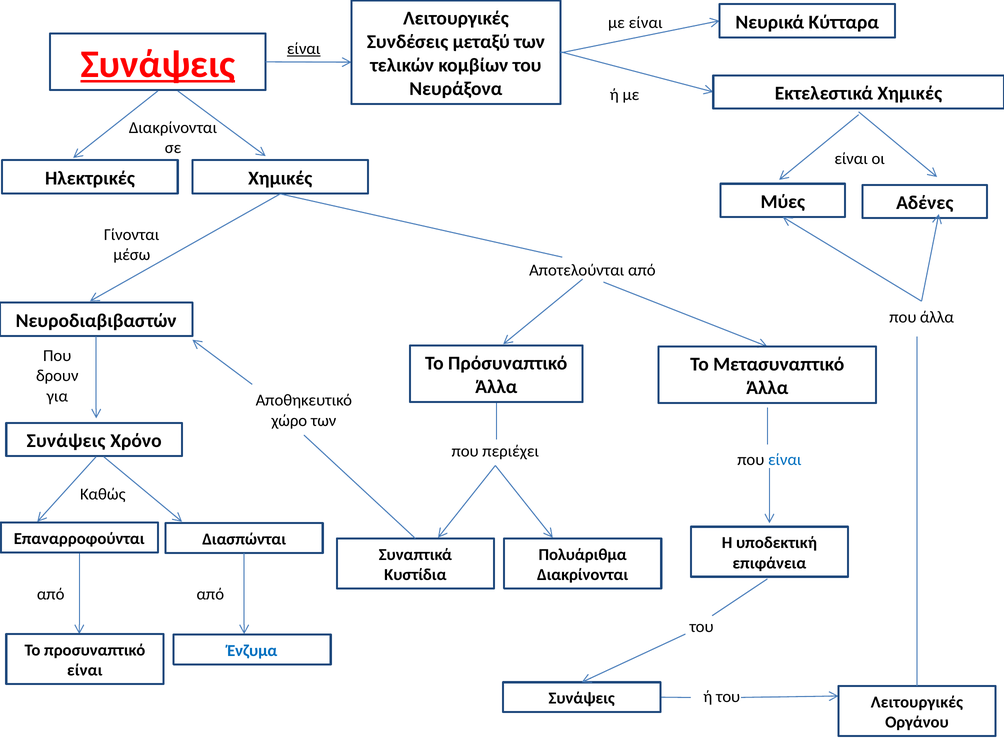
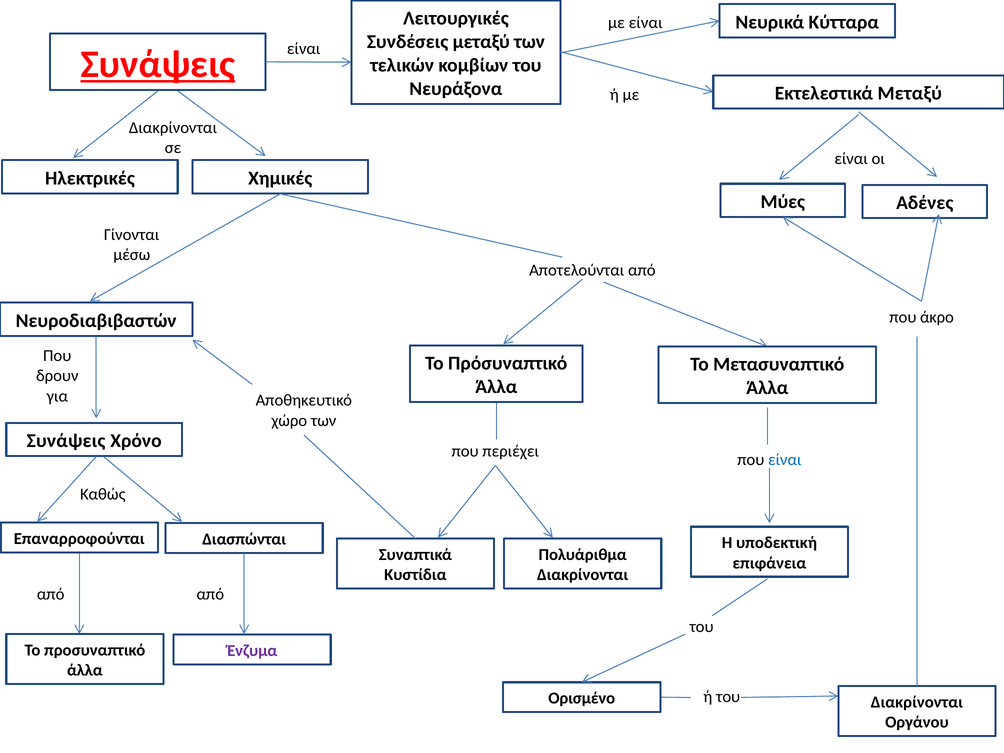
είναι at (304, 49) underline: present -> none
Εκτελεστικά Χημικές: Χημικές -> Μεταξύ
που άλλα: άλλα -> άκρο
Ένζυμα colour: blue -> purple
είναι at (85, 670): είναι -> άλλα
Συνάψεις at (582, 698): Συνάψεις -> Ορισμένο
του Λειτουργικές: Λειτουργικές -> Διακρίνονται
